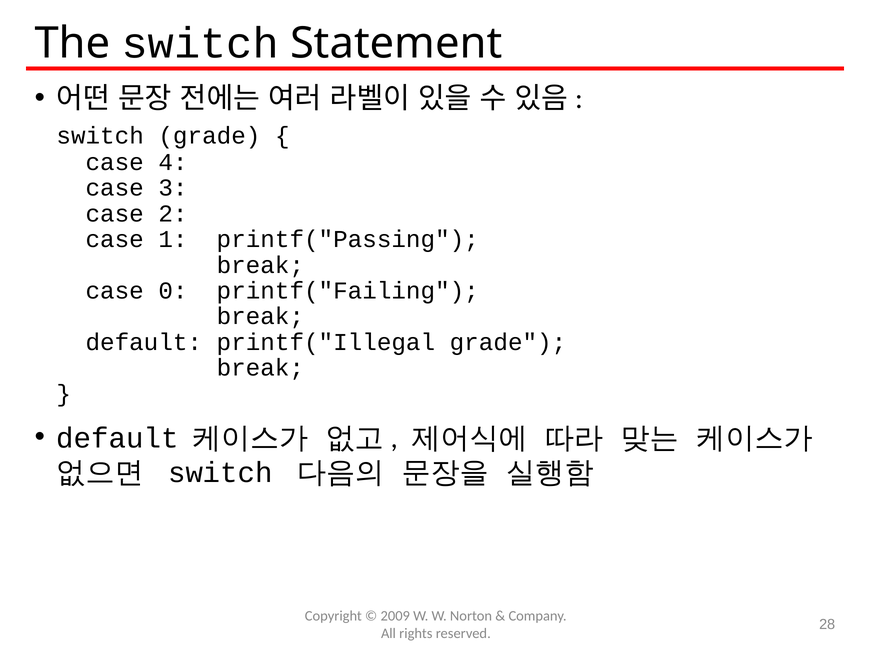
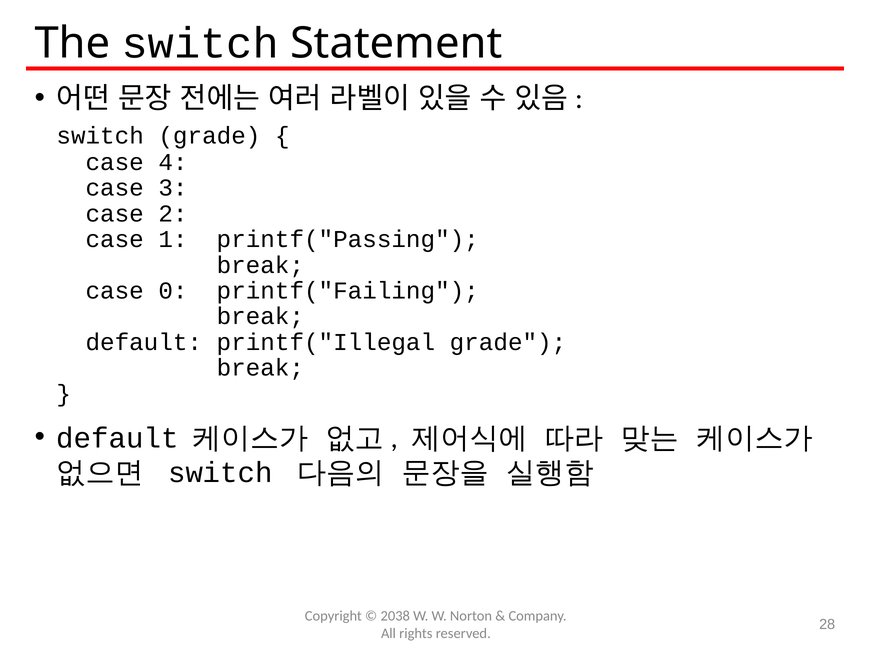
2009: 2009 -> 2038
